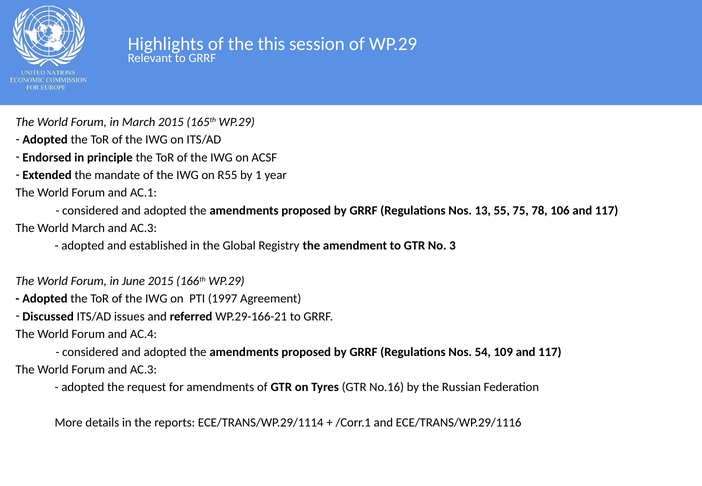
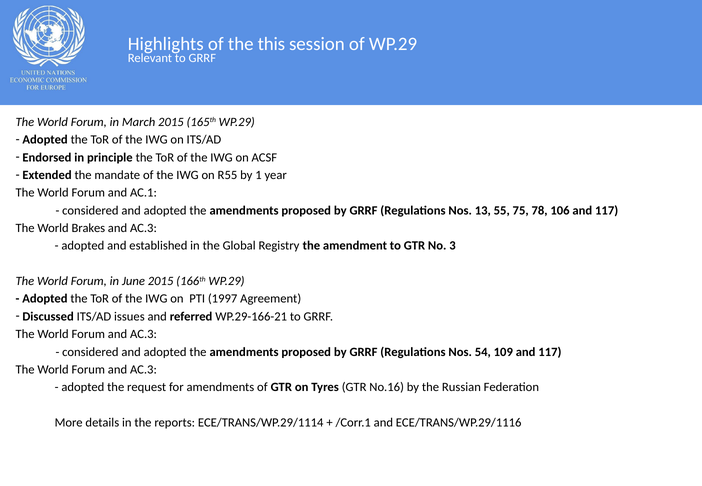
World March: March -> Brakes
AC.4 at (143, 334): AC.4 -> AC.3
